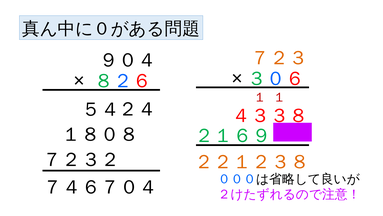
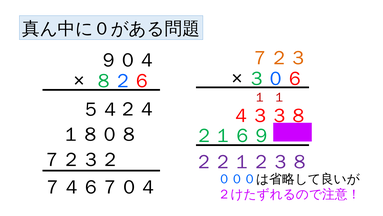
２２１２３８ colour: orange -> purple
